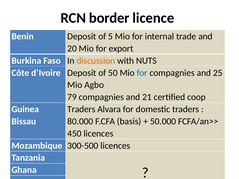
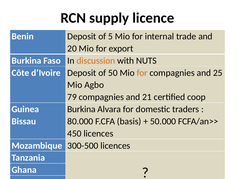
border: border -> supply
for at (142, 73) colour: blue -> orange
Traders at (81, 109): Traders -> Burkina
